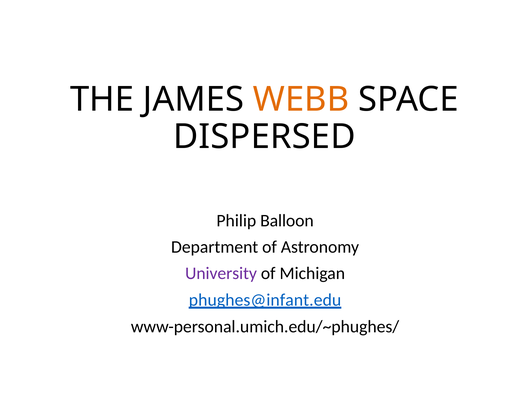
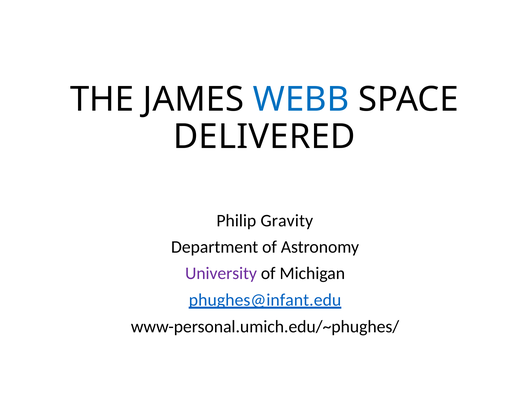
WEBB colour: orange -> blue
DISPERSED: DISPERSED -> DELIVERED
Balloon: Balloon -> Gravity
